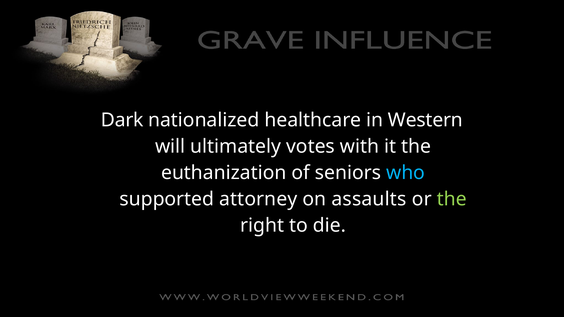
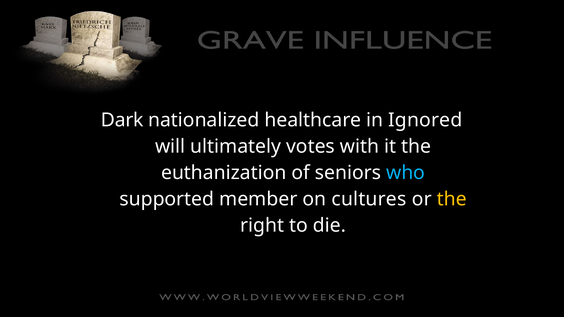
Western: Western -> Ignored
attorney: attorney -> member
assaults: assaults -> cultures
the at (452, 199) colour: light green -> yellow
